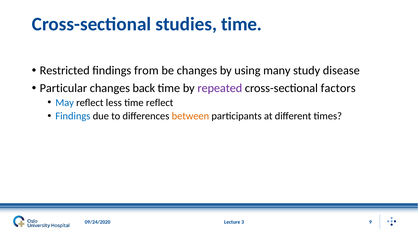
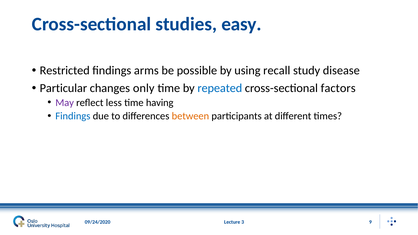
studies time: time -> easy
from: from -> arms
be changes: changes -> possible
many: many -> recall
back: back -> only
repeated colour: purple -> blue
May colour: blue -> purple
time reflect: reflect -> having
